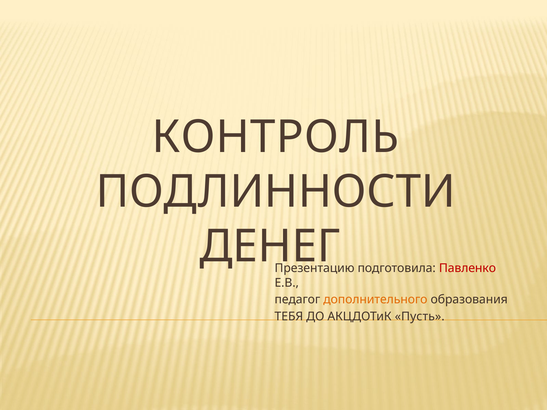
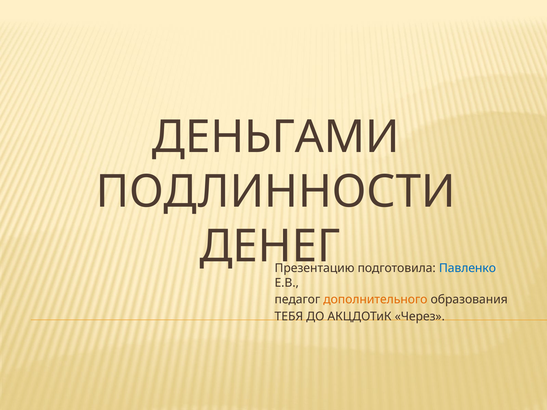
КОНТРОЛЬ: КОНТРОЛЬ -> ДЕНЬГАМИ
Павленко colour: red -> blue
Пусть: Пусть -> Через
